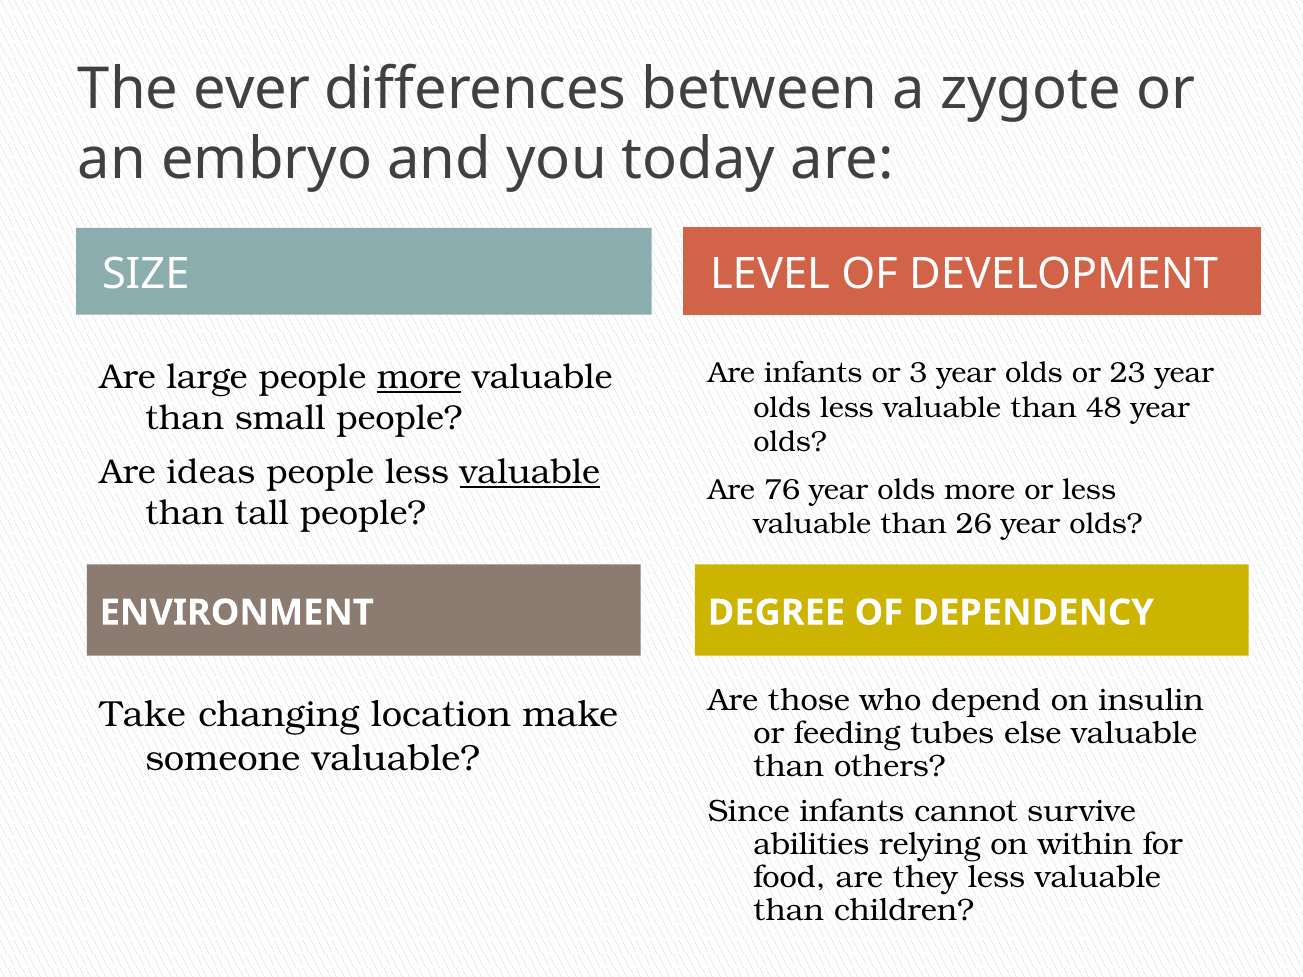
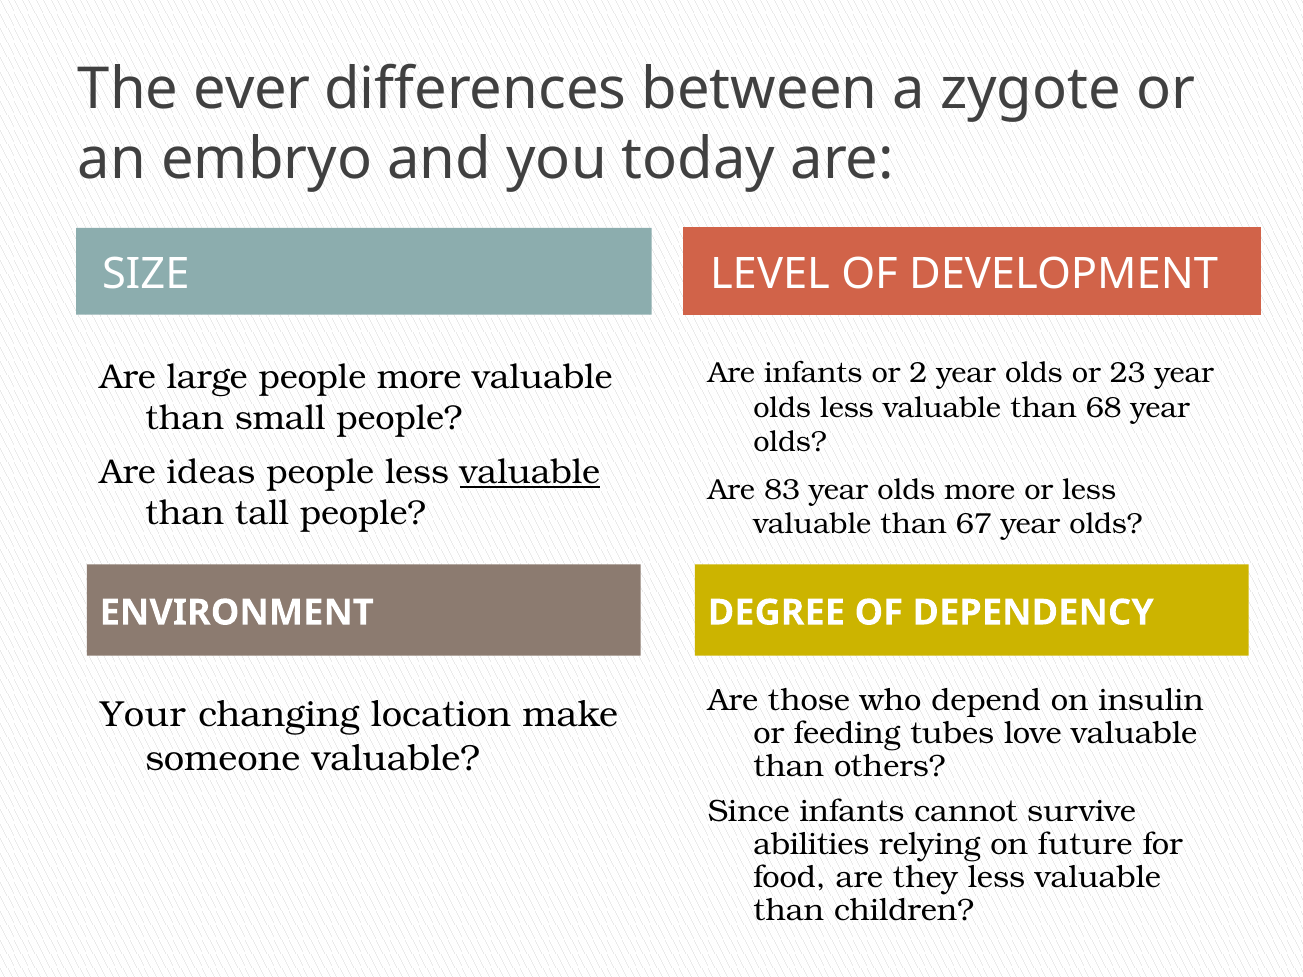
3: 3 -> 2
more at (419, 377) underline: present -> none
48: 48 -> 68
76: 76 -> 83
26: 26 -> 67
Take: Take -> Your
else: else -> love
within: within -> future
